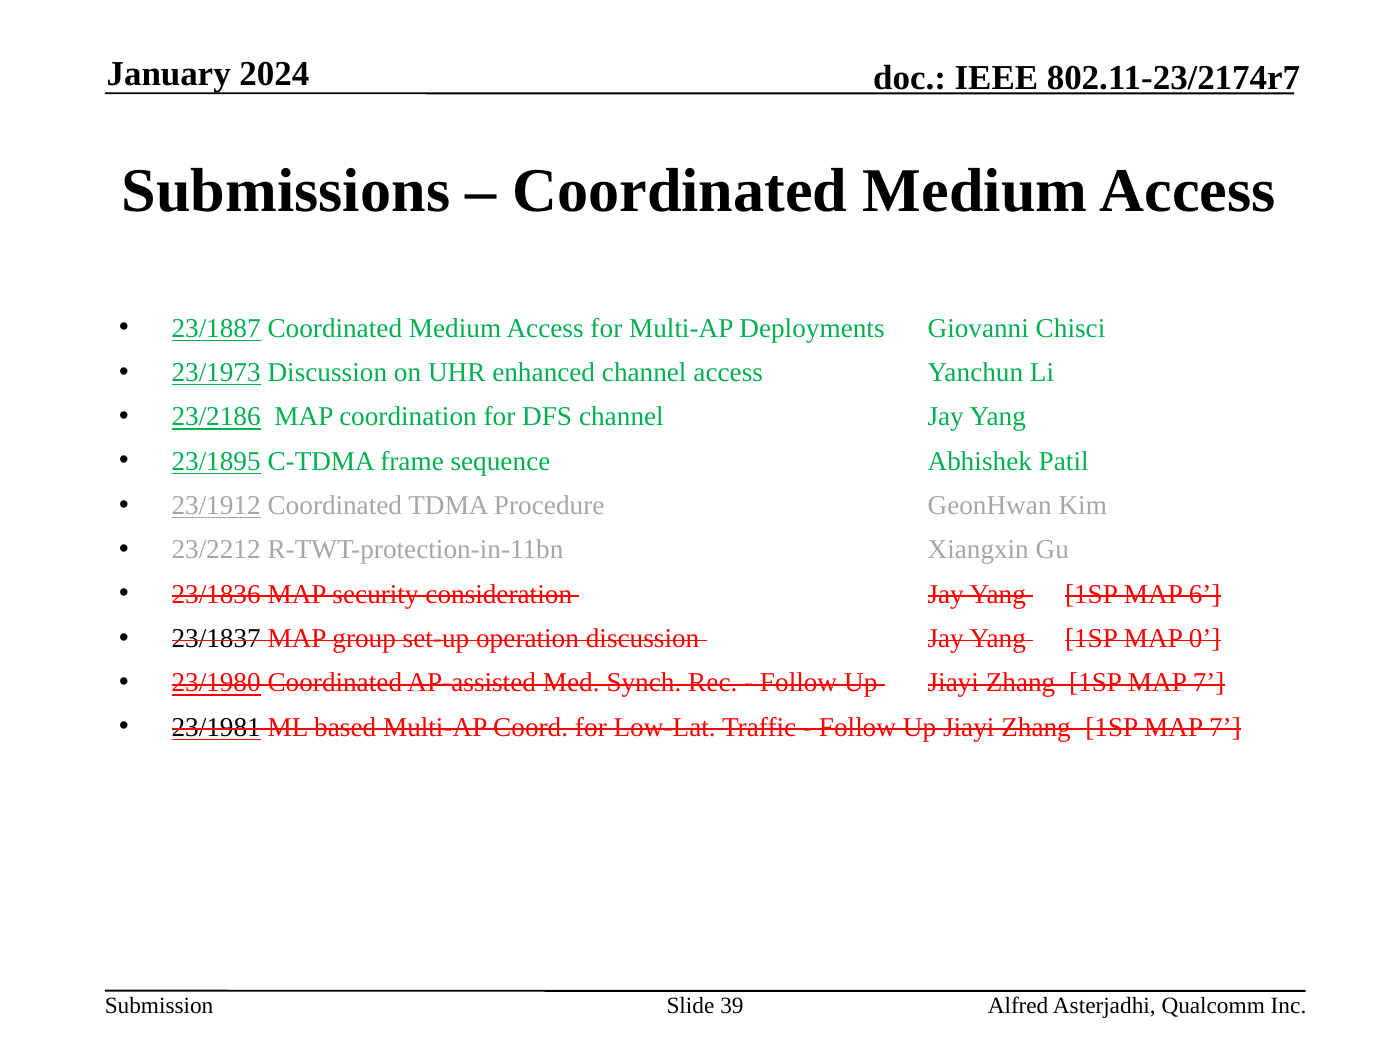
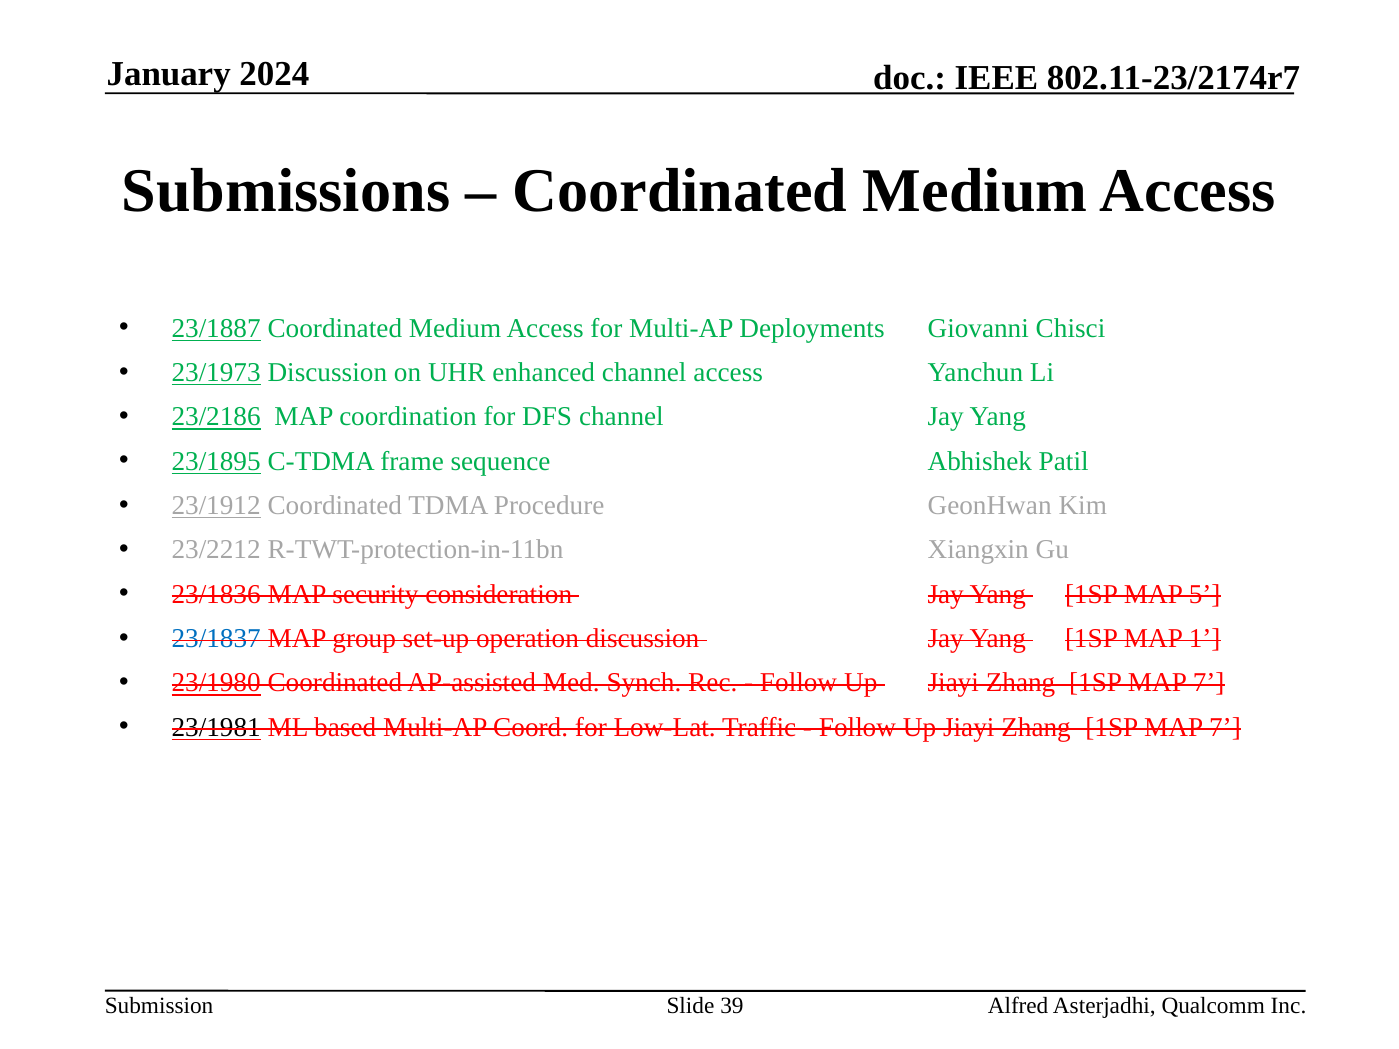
6: 6 -> 5
23/1837 colour: black -> blue
0: 0 -> 1
